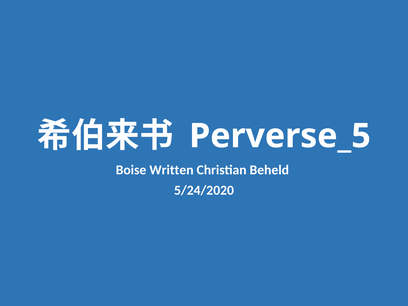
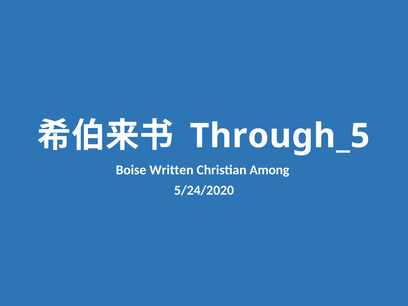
Perverse_5: Perverse_5 -> Through_5
Beheld: Beheld -> Among
